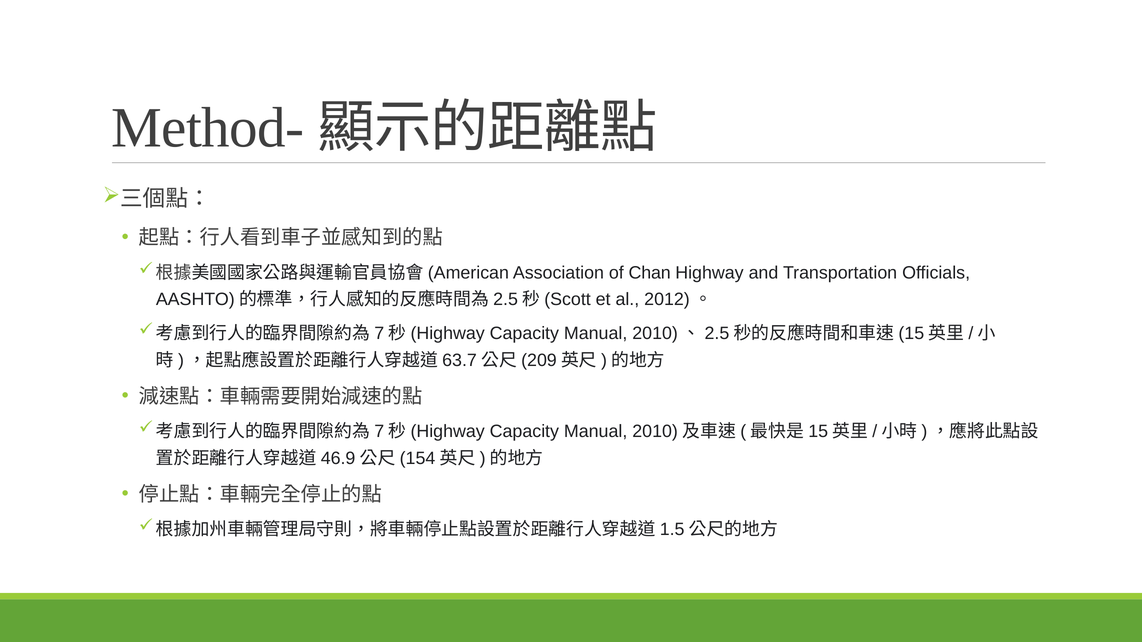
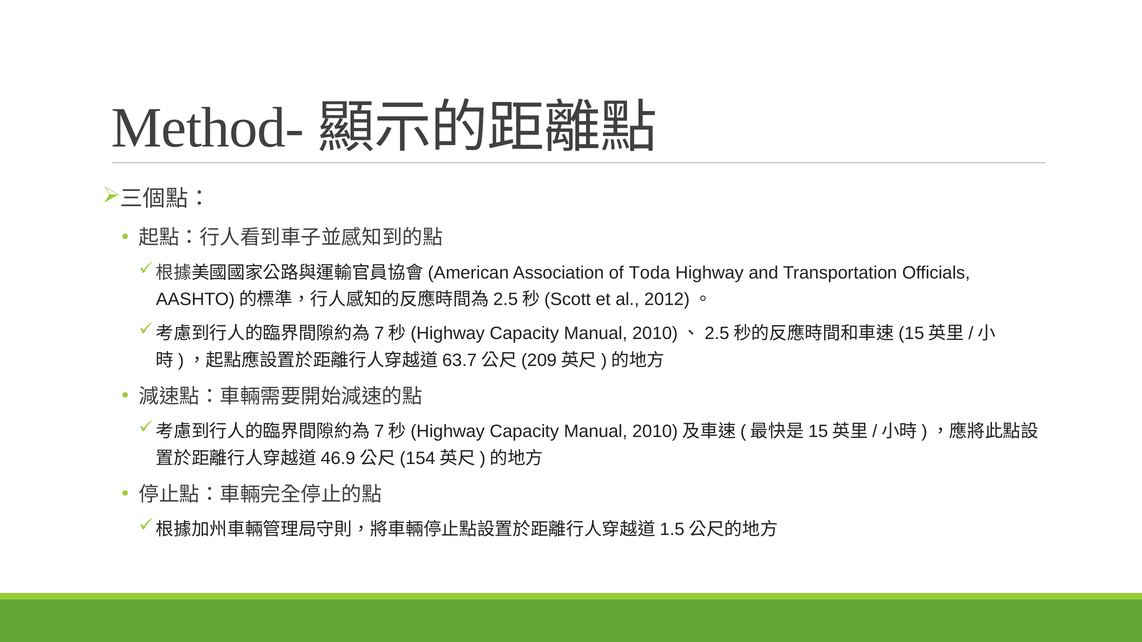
Chan: Chan -> Toda
